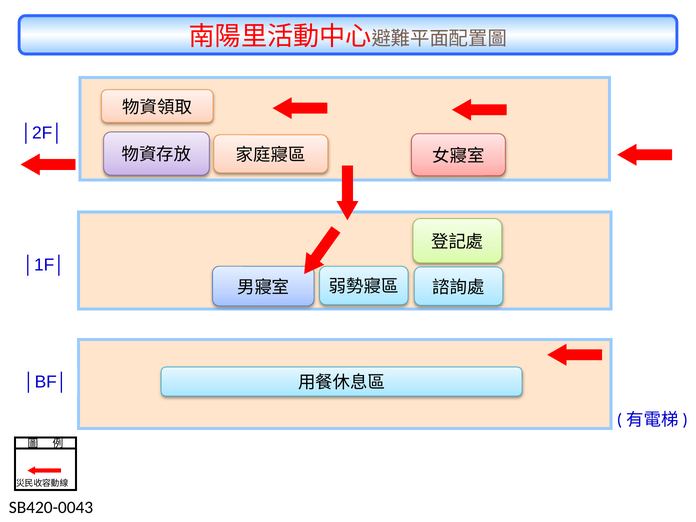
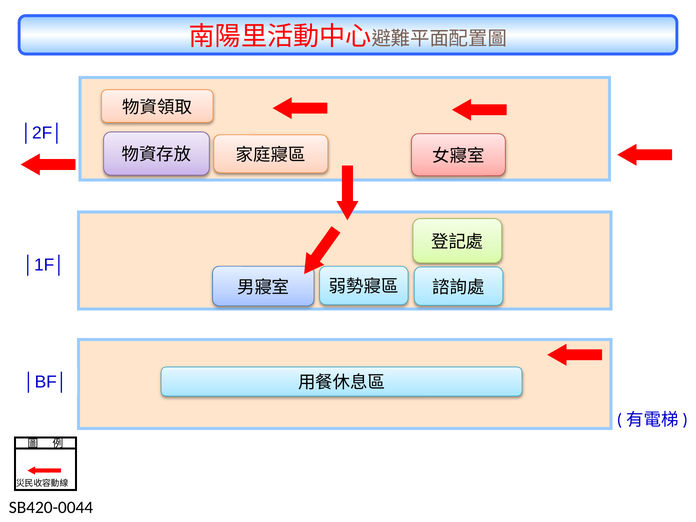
SB420-0043: SB420-0043 -> SB420-0044
